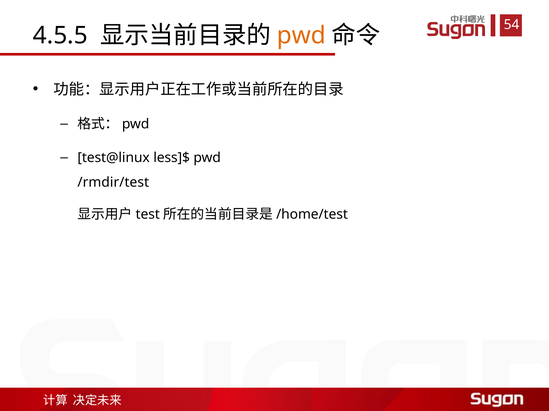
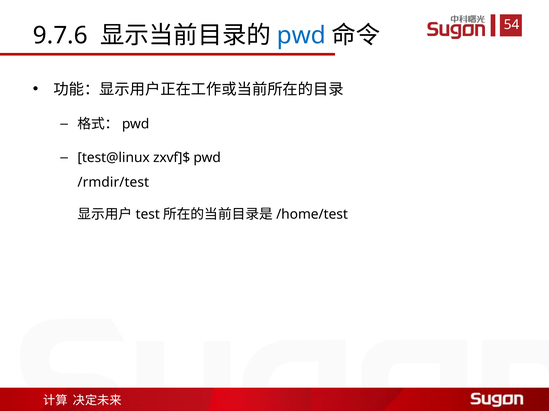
4.5.5: 4.5.5 -> 9.7.6
pwd at (301, 36) colour: orange -> blue
less]$: less]$ -> zxvf]$
